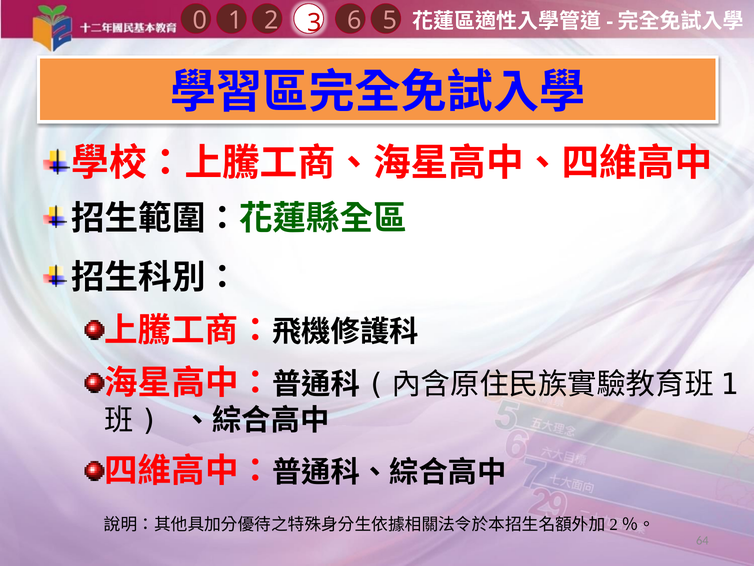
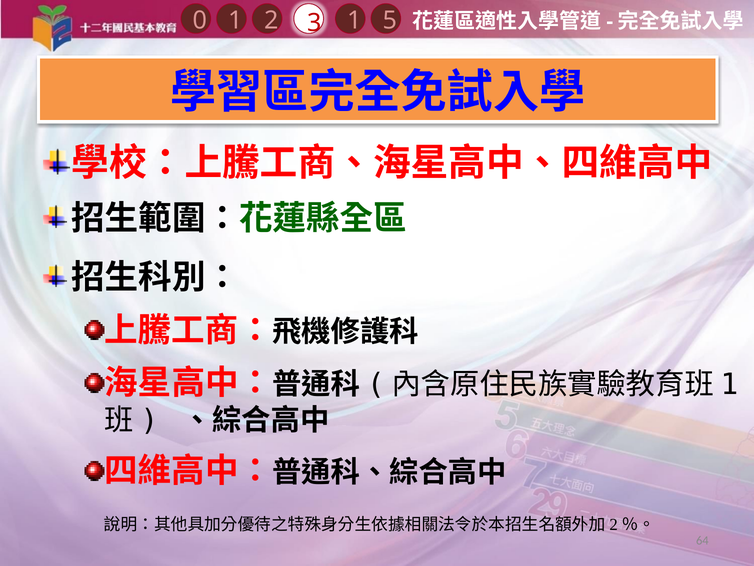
1 6: 6 -> 1
